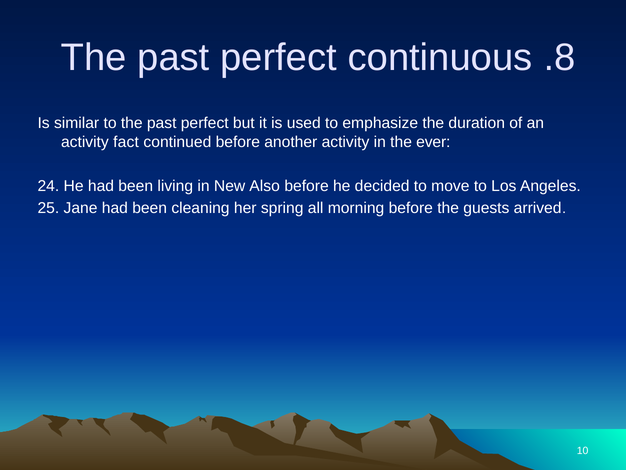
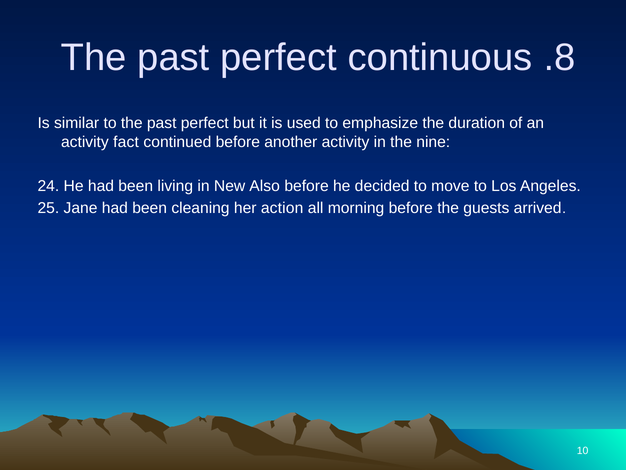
ever: ever -> nine
spring: spring -> action
